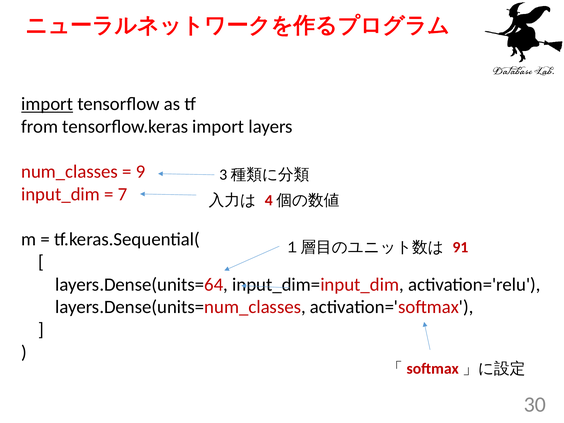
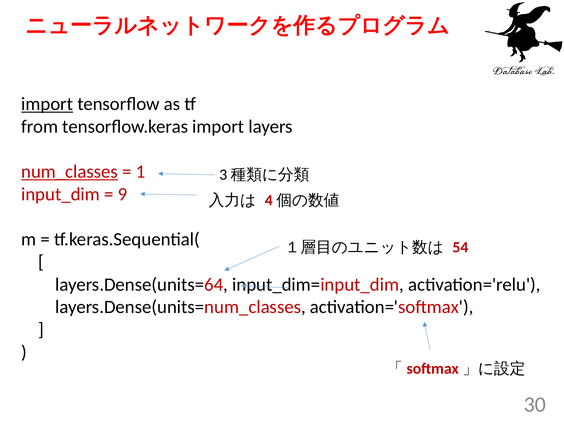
num_classes underline: none -> present
9: 9 -> 1
7: 7 -> 9
91: 91 -> 54
